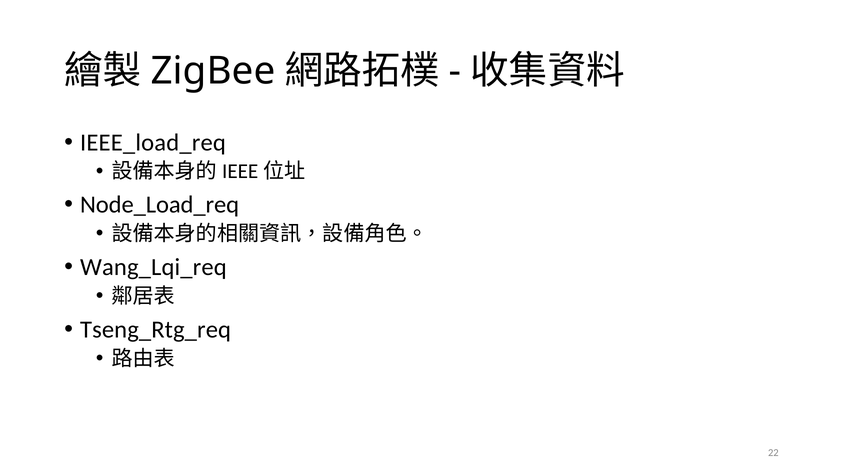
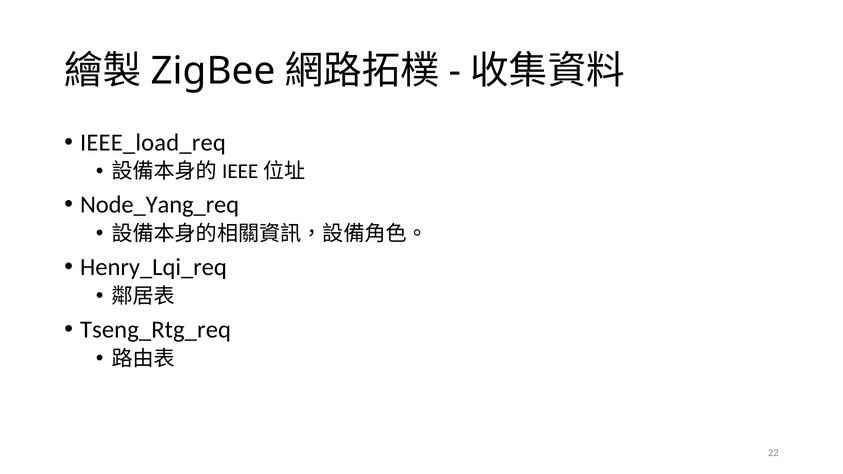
Node_Load_req: Node_Load_req -> Node_Yang_req
Wang_Lqi_req: Wang_Lqi_req -> Henry_Lqi_req
